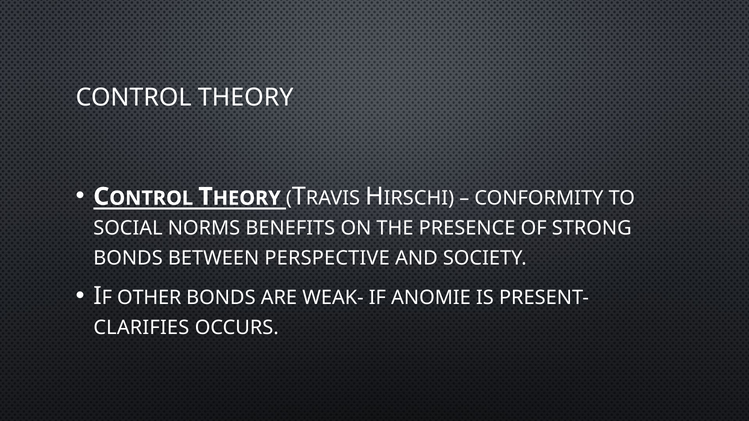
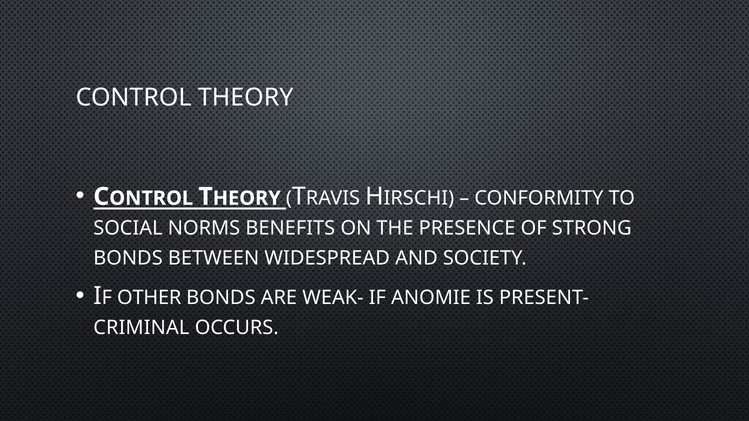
PERSPECTIVE: PERSPECTIVE -> WIDESPREAD
CLARIFIES: CLARIFIES -> CRIMINAL
